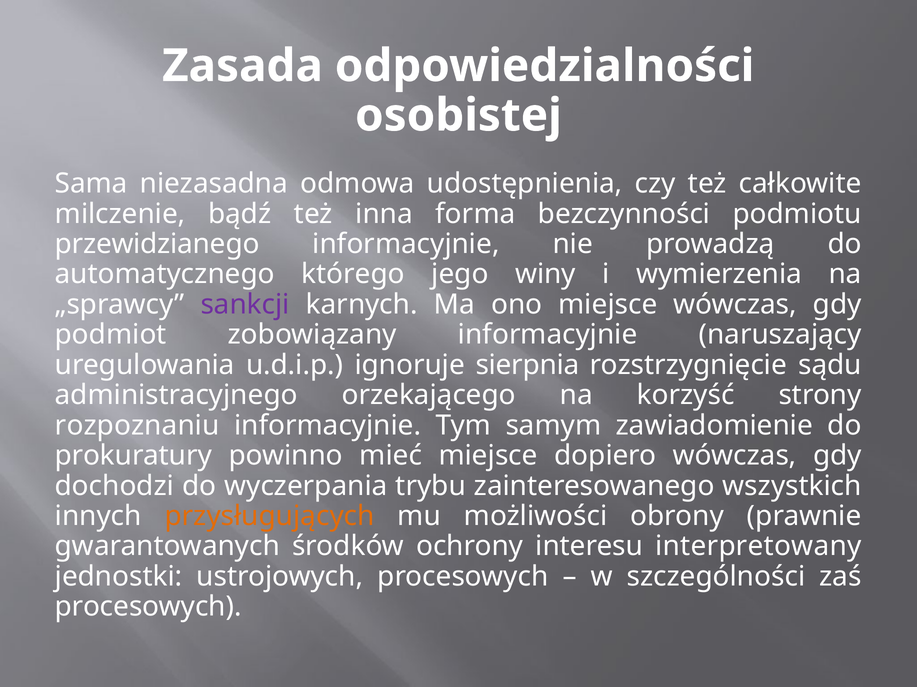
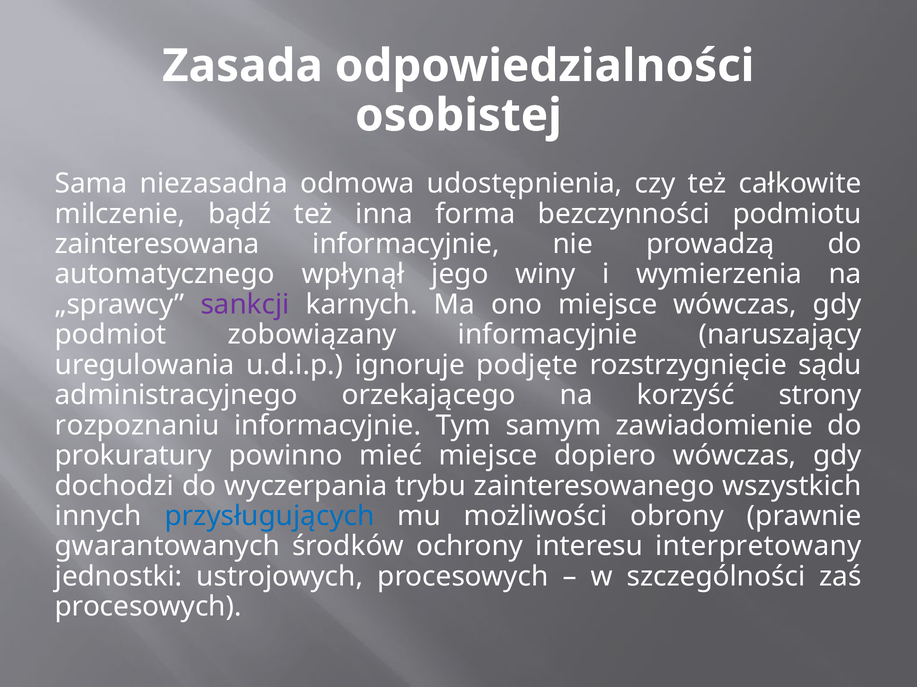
przewidzianego: przewidzianego -> zainteresowana
którego: którego -> wpłynął
sierpnia: sierpnia -> podjęte
przysługujących colour: orange -> blue
